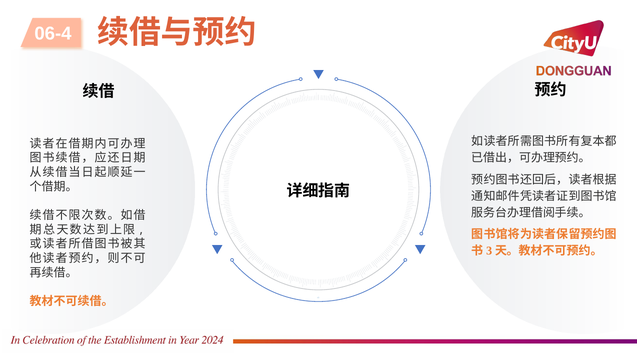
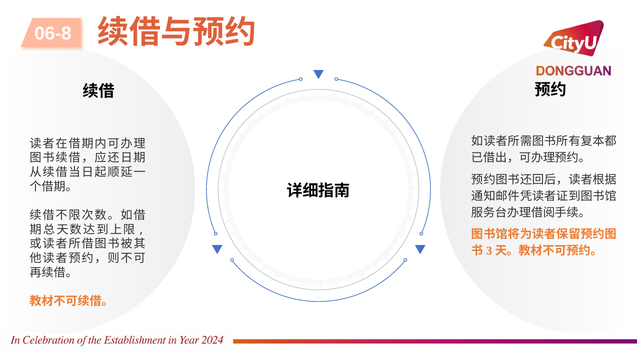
06-4: 06-4 -> 06-8
